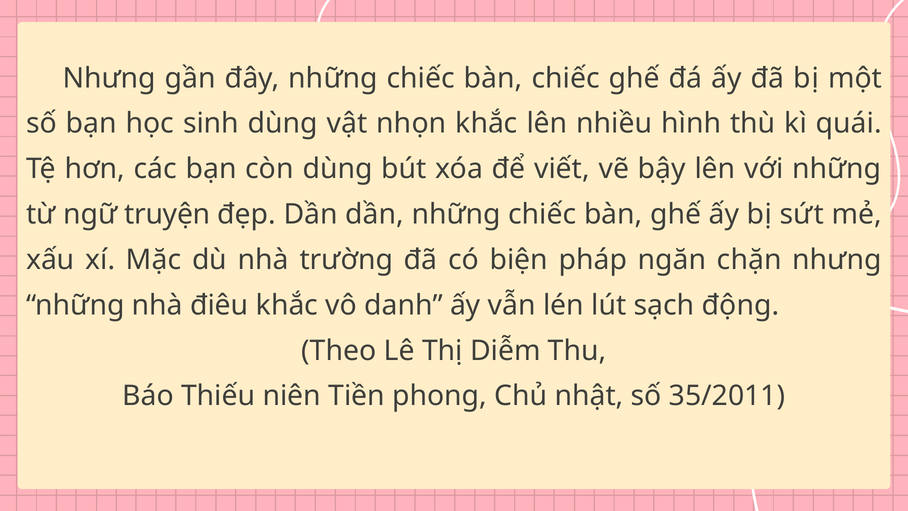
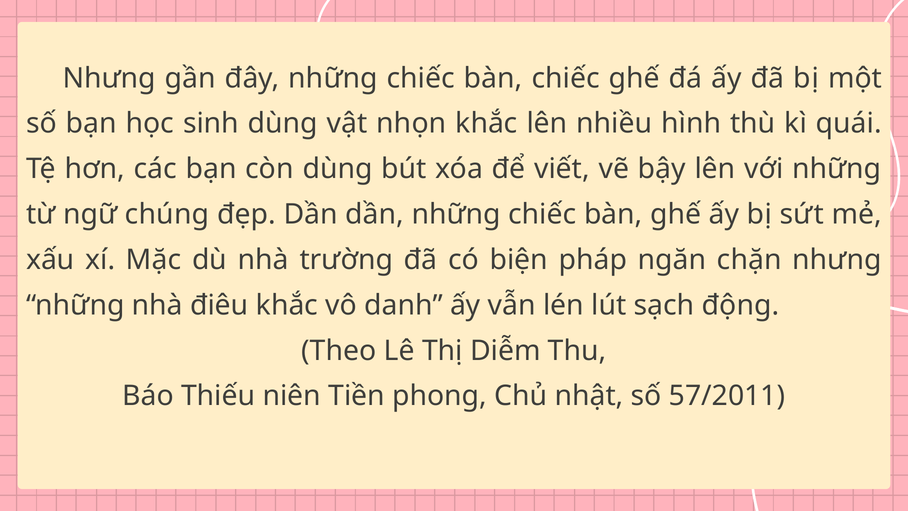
truyện: truyện -> chúng
35/2011: 35/2011 -> 57/2011
